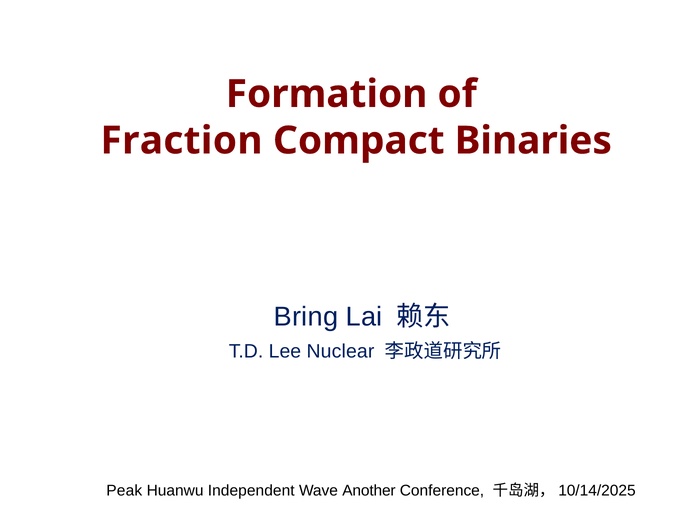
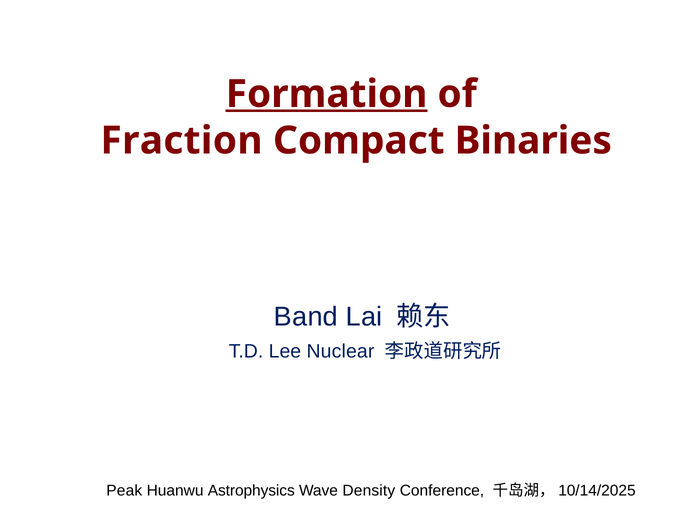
Formation underline: none -> present
Bring: Bring -> Band
Independent: Independent -> Astrophysics
Another: Another -> Density
